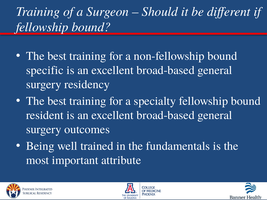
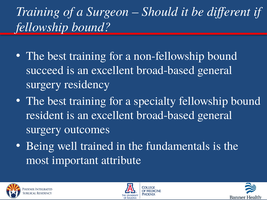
specific: specific -> succeed
